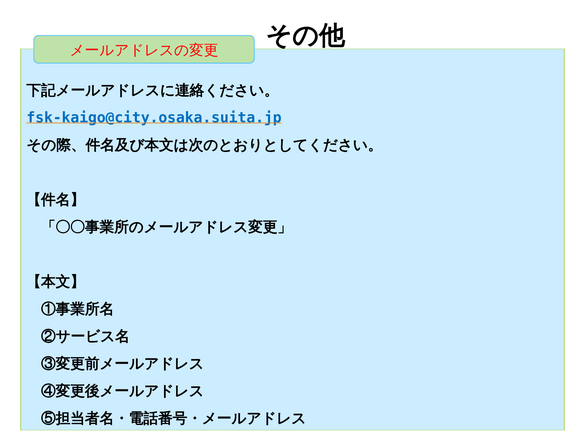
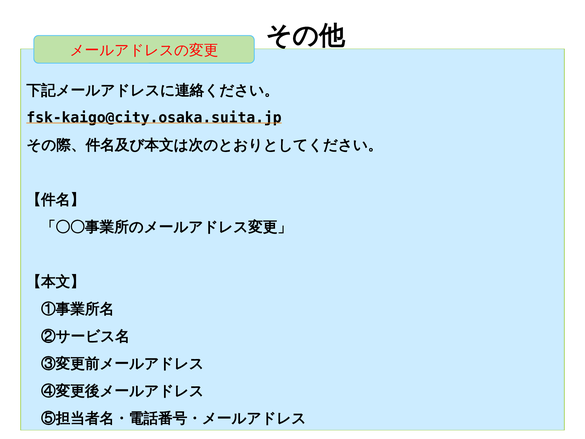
fsk-kaigo@city.osaka.suita.jp colour: blue -> black
